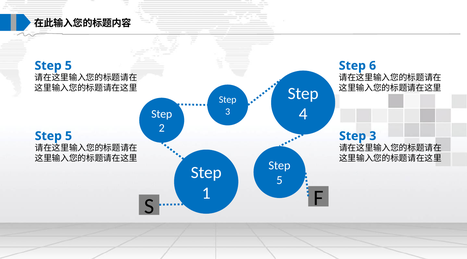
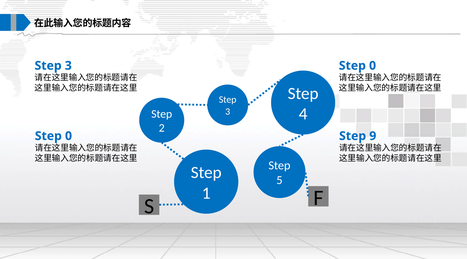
5 at (68, 66): 5 -> 3
6 at (373, 66): 6 -> 0
5 at (69, 136): 5 -> 0
3 at (373, 136): 3 -> 9
